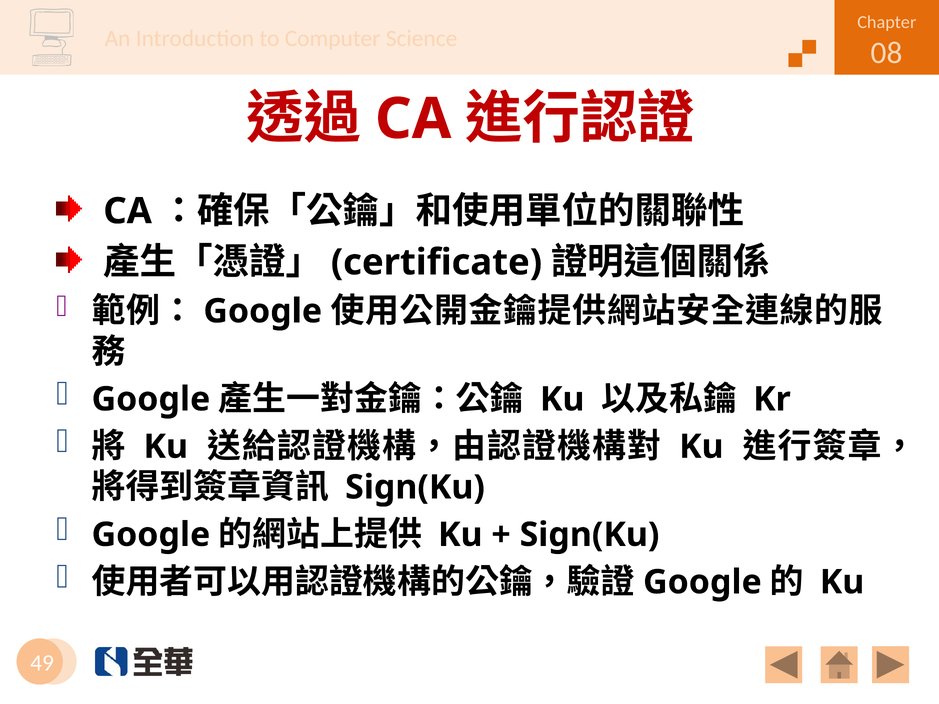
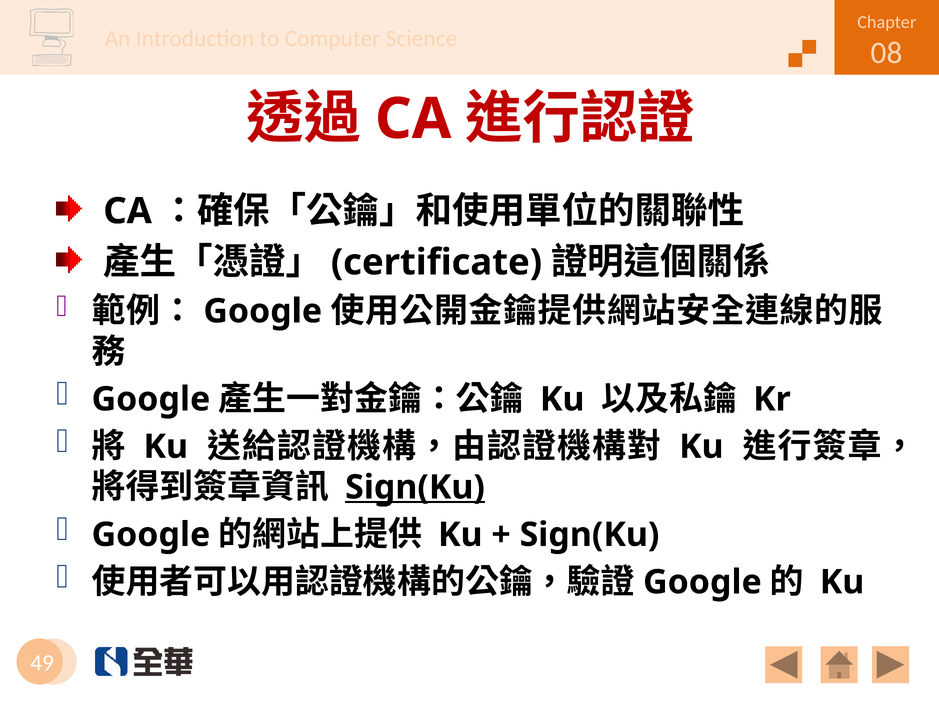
Sign(Ku at (415, 487) underline: none -> present
